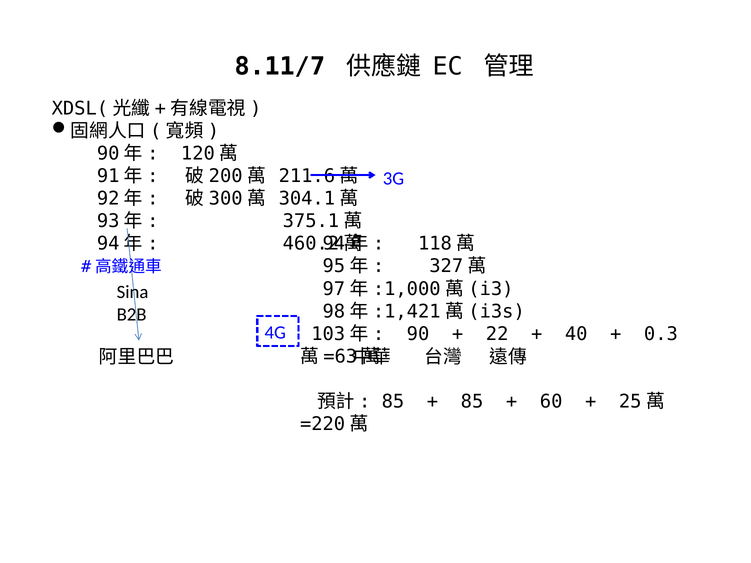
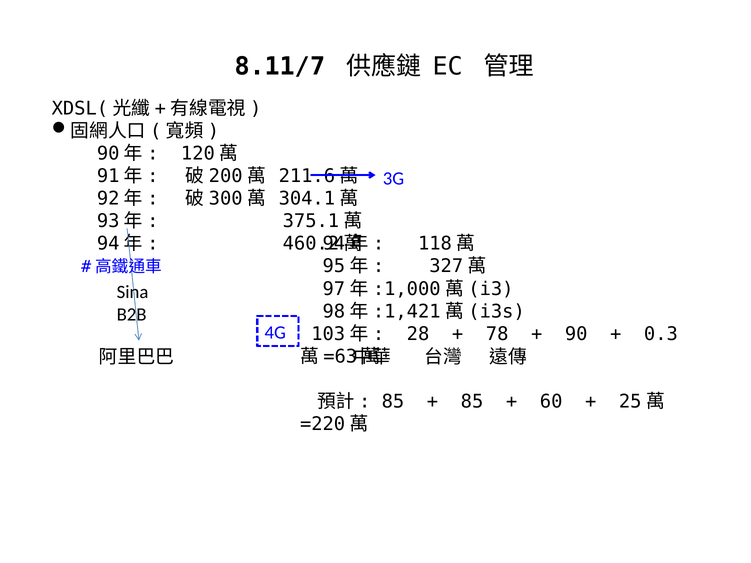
90: 90 -> 28
22: 22 -> 78
40: 40 -> 90
